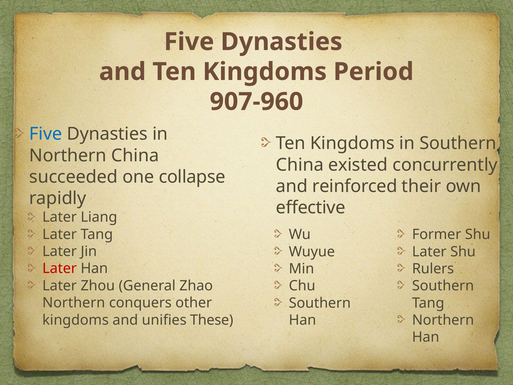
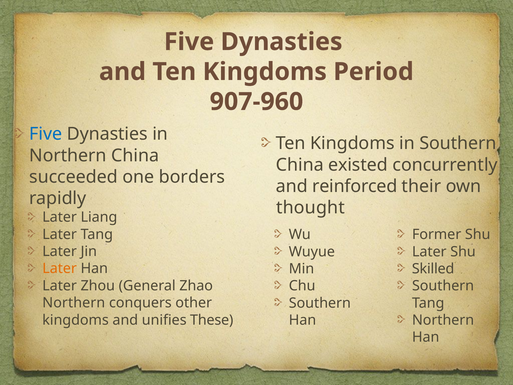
collapse: collapse -> borders
effective: effective -> thought
Later at (60, 268) colour: red -> orange
Rulers: Rulers -> Skilled
